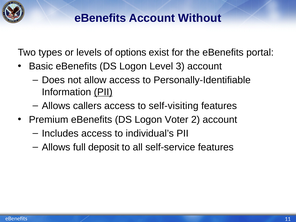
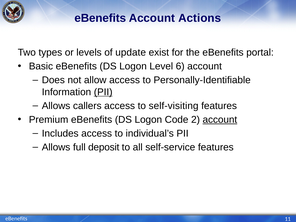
Without: Without -> Actions
options: options -> update
3: 3 -> 6
Voter: Voter -> Code
account at (220, 120) underline: none -> present
